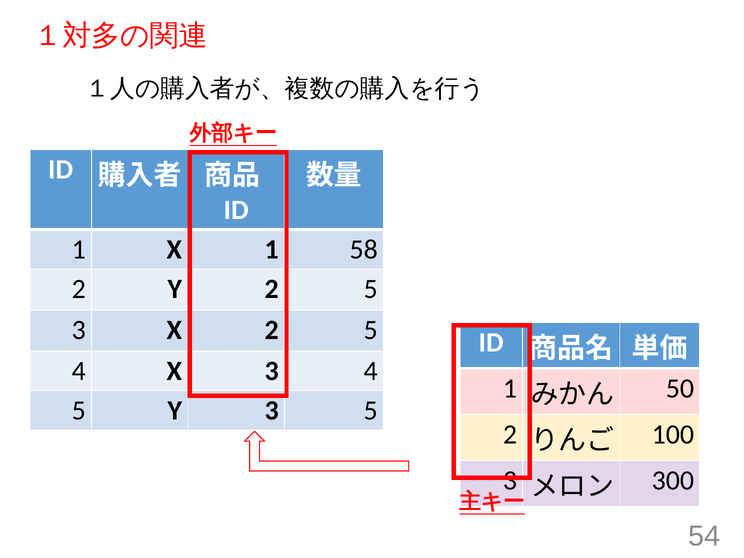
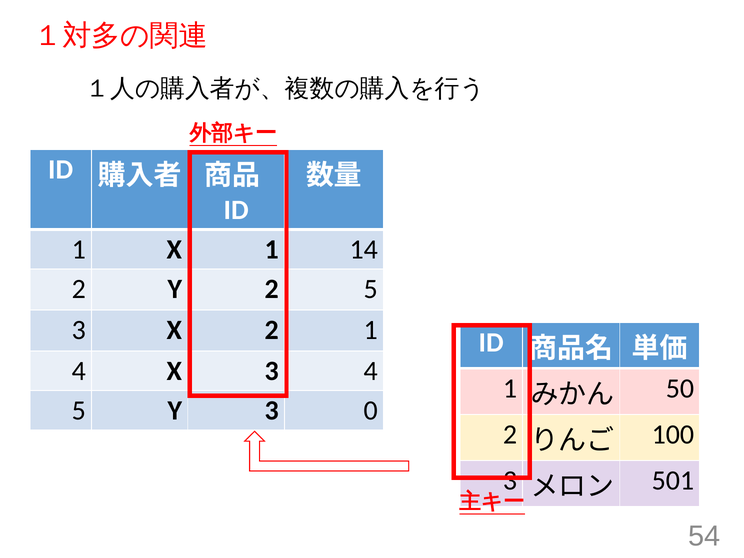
58: 58 -> 14
X 2 5: 5 -> 1
3 5: 5 -> 0
300: 300 -> 501
